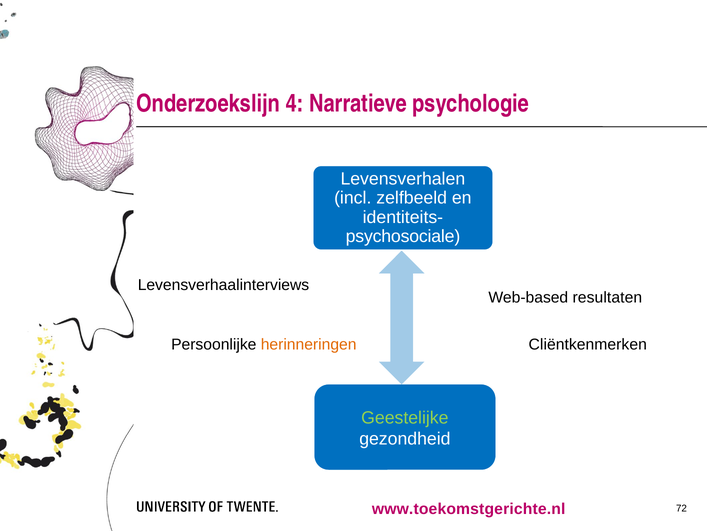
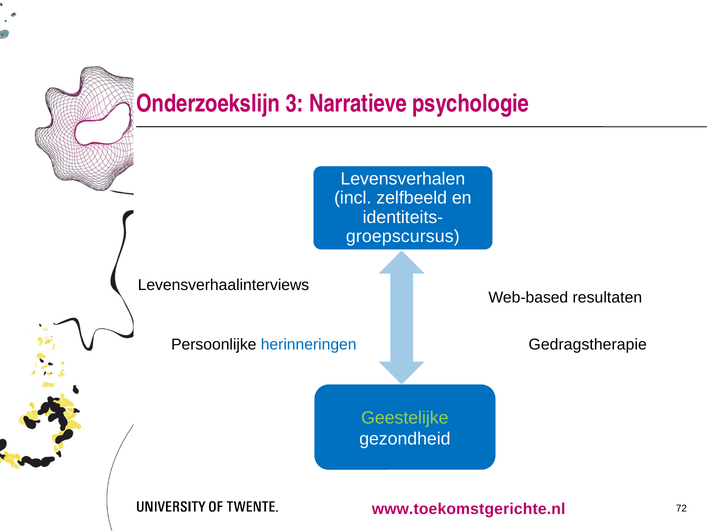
4: 4 -> 3
psychosociale: psychosociale -> groepscursus
herinneringen colour: orange -> blue
Cliëntkenmerken: Cliëntkenmerken -> Gedragstherapie
